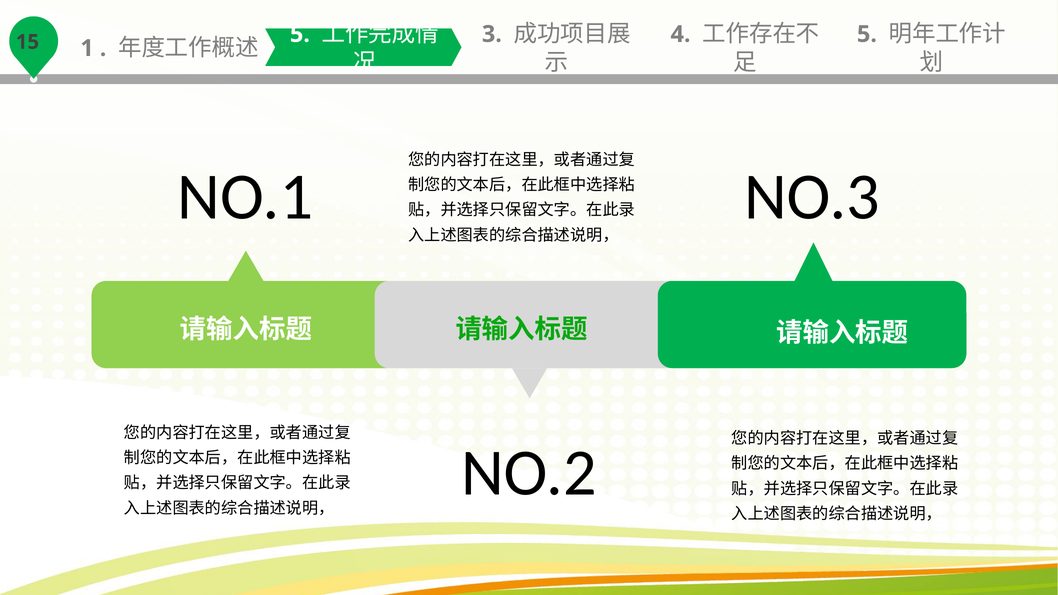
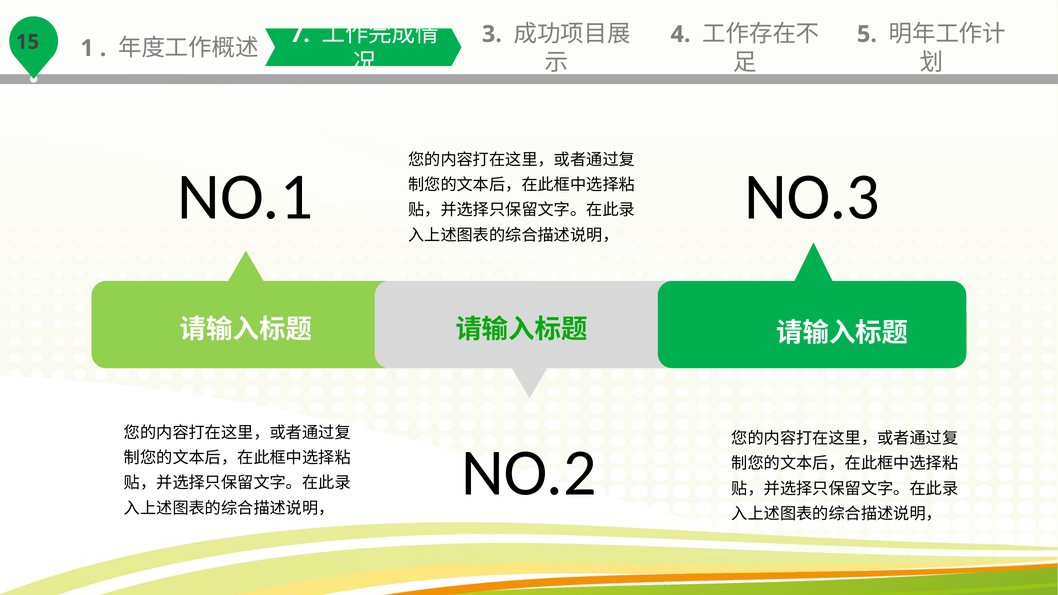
5 at (300, 34): 5 -> 7
